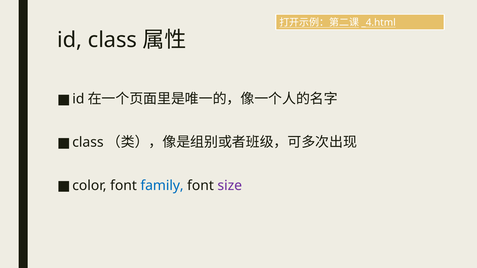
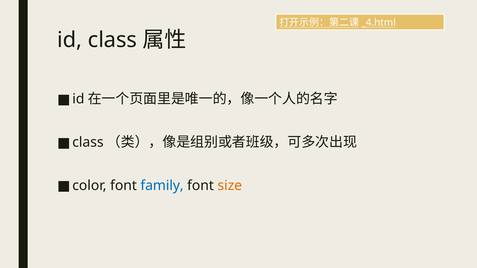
size colour: purple -> orange
